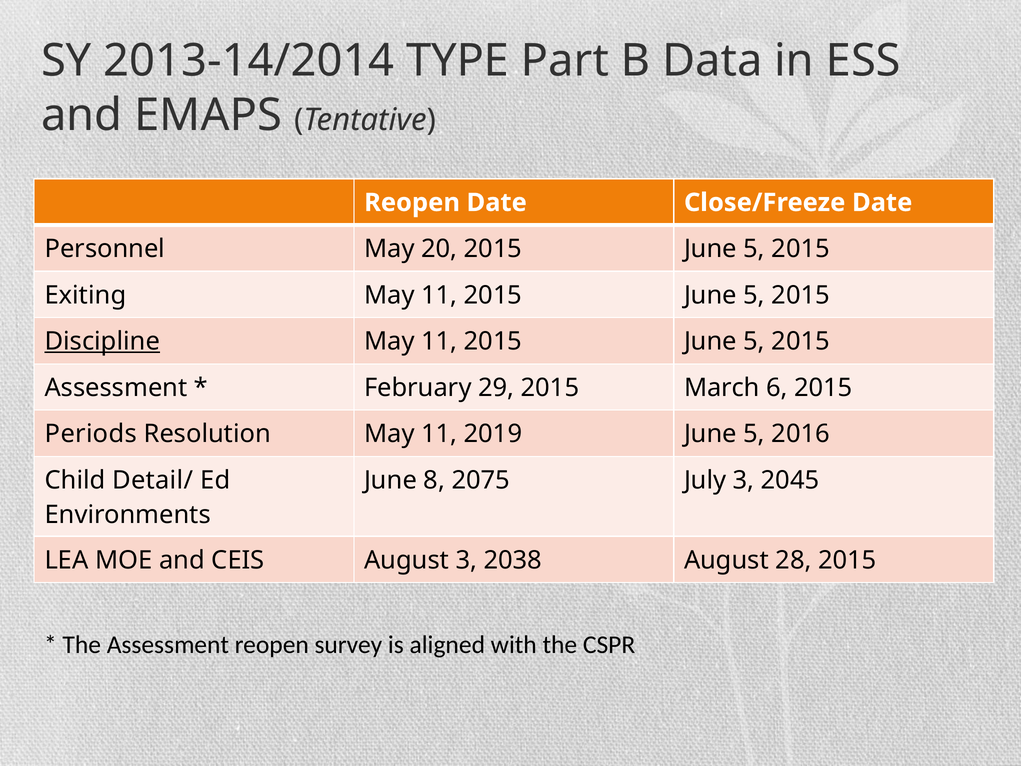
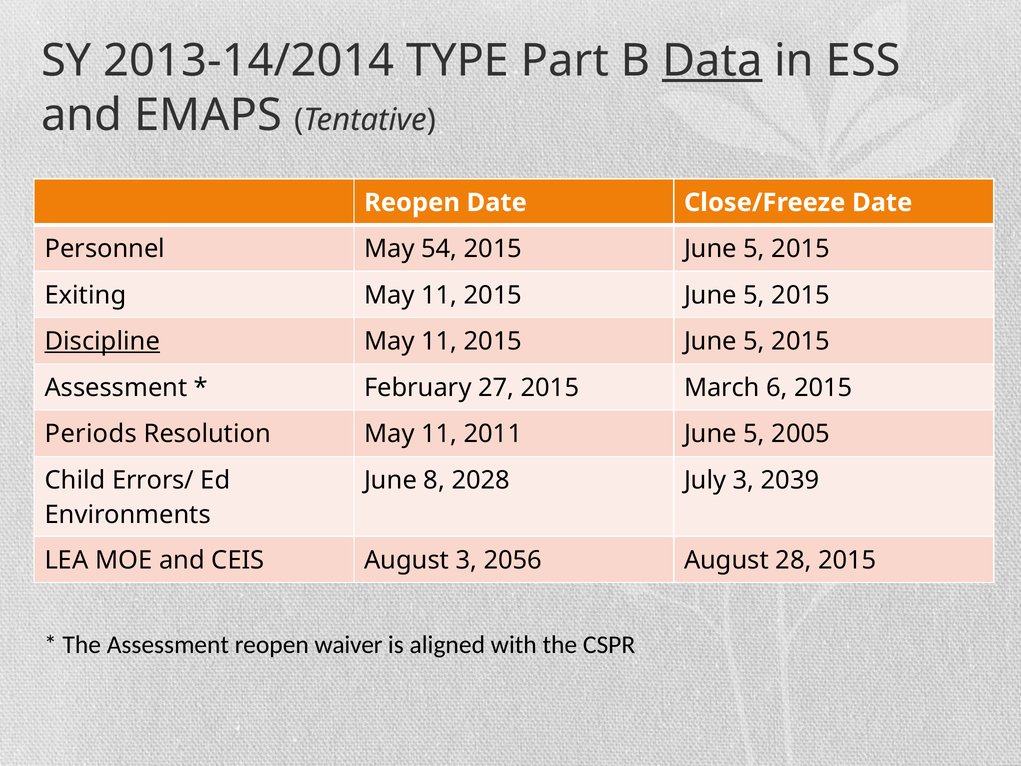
Data underline: none -> present
20: 20 -> 54
29: 29 -> 27
2019: 2019 -> 2011
2016: 2016 -> 2005
Detail/: Detail/ -> Errors/
2075: 2075 -> 2028
2045: 2045 -> 2039
2038: 2038 -> 2056
survey: survey -> waiver
